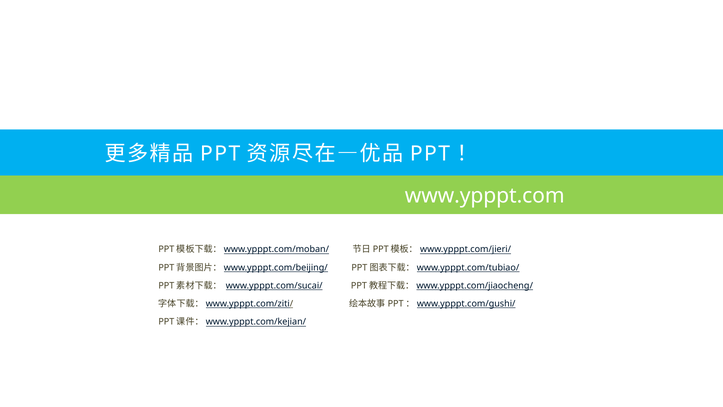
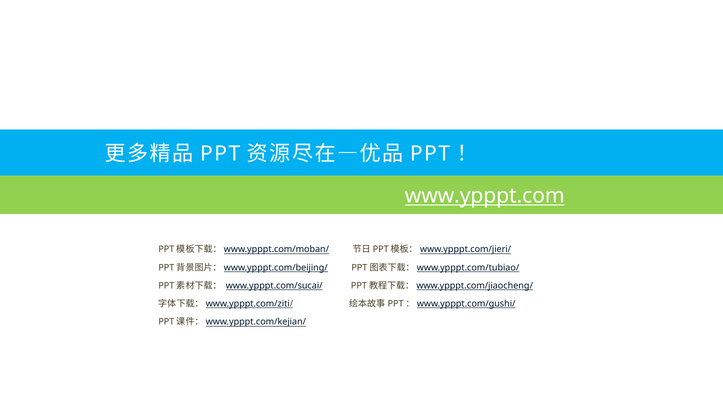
www.ypppt.com underline: none -> present
